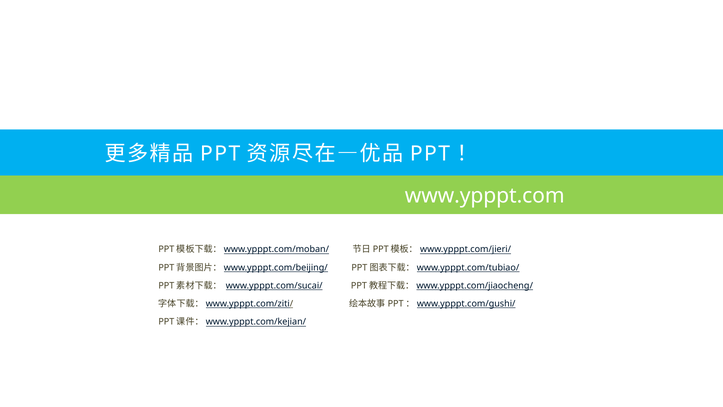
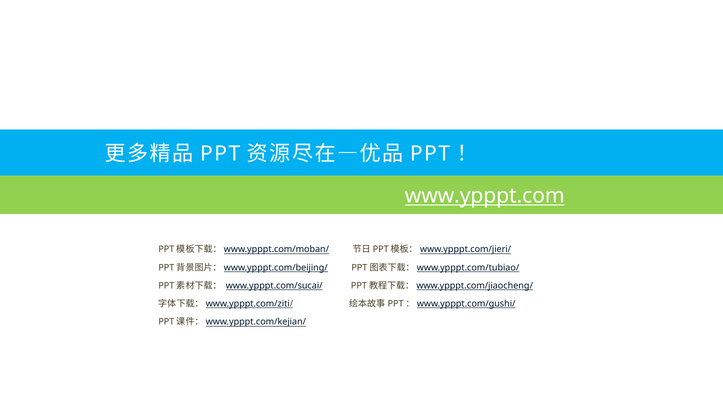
www.ypppt.com underline: none -> present
